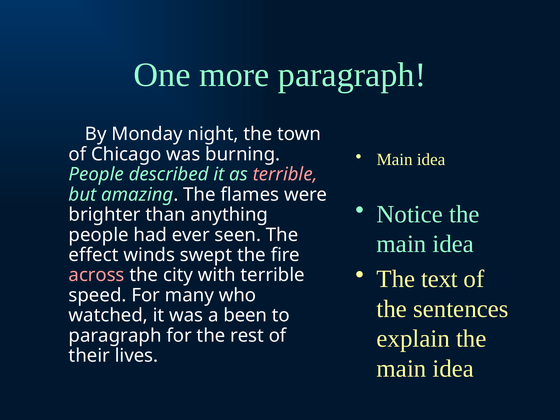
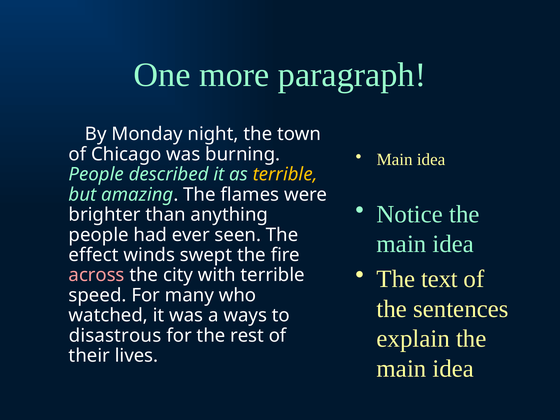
terrible at (285, 174) colour: pink -> yellow
been: been -> ways
paragraph at (115, 336): paragraph -> disastrous
